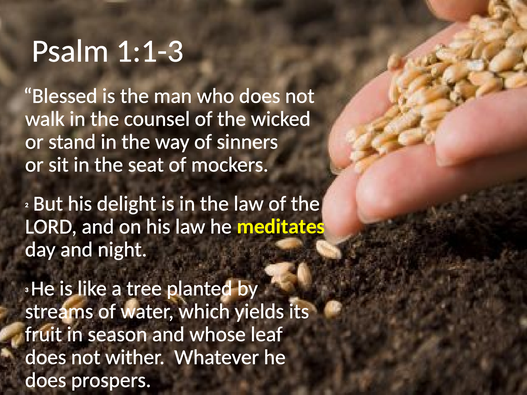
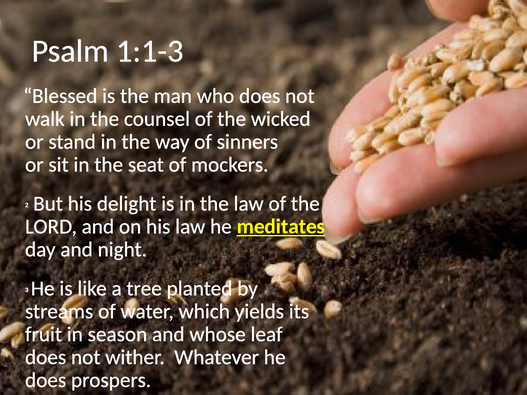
meditates underline: none -> present
